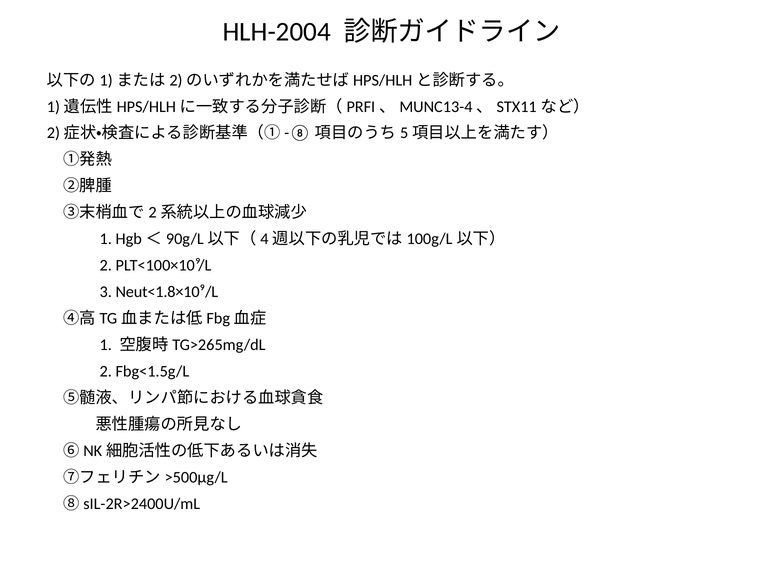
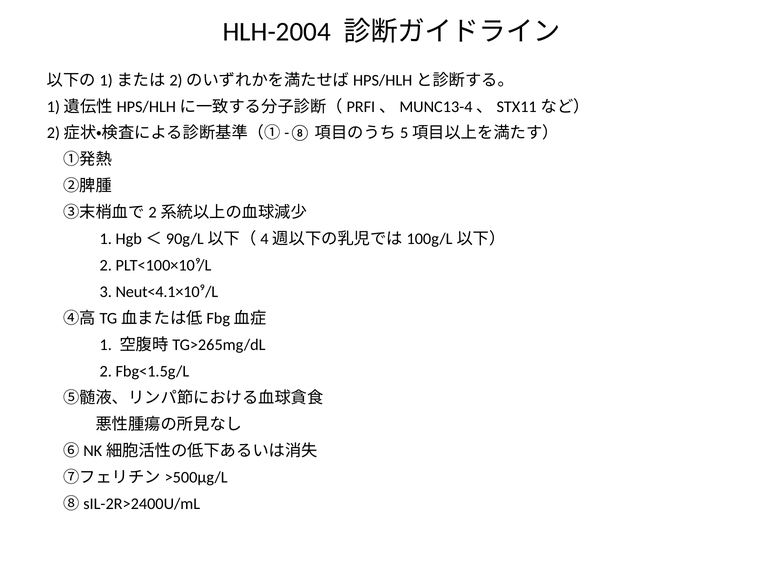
Neut<1.8×10⁹/L: Neut<1.8×10⁹/L -> Neut<4.1×10⁹/L
